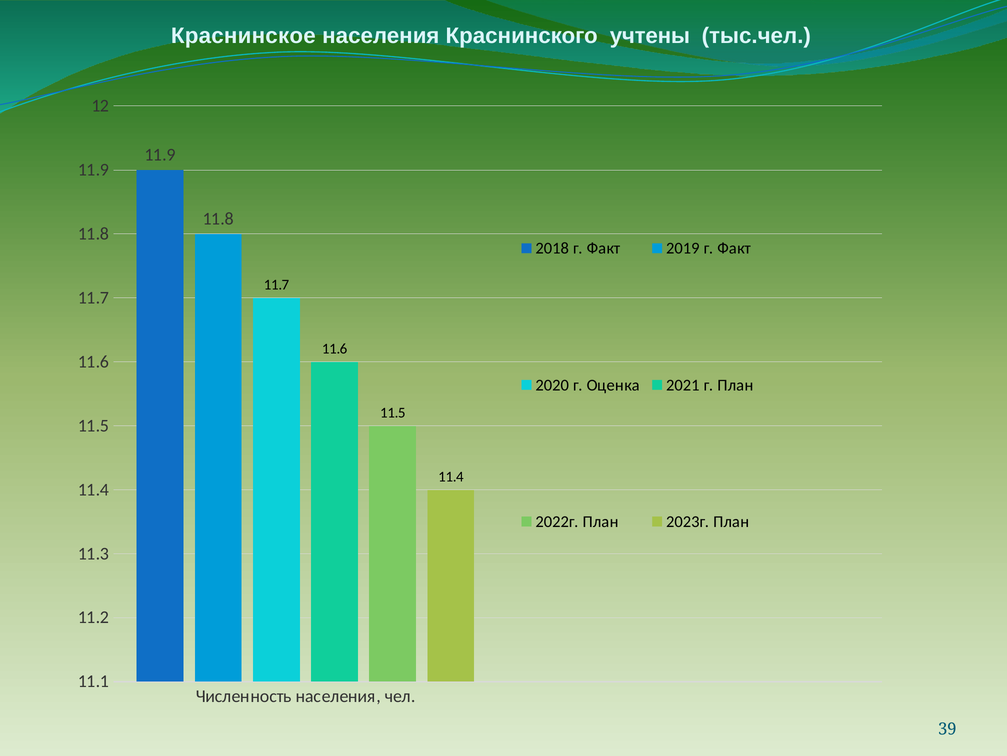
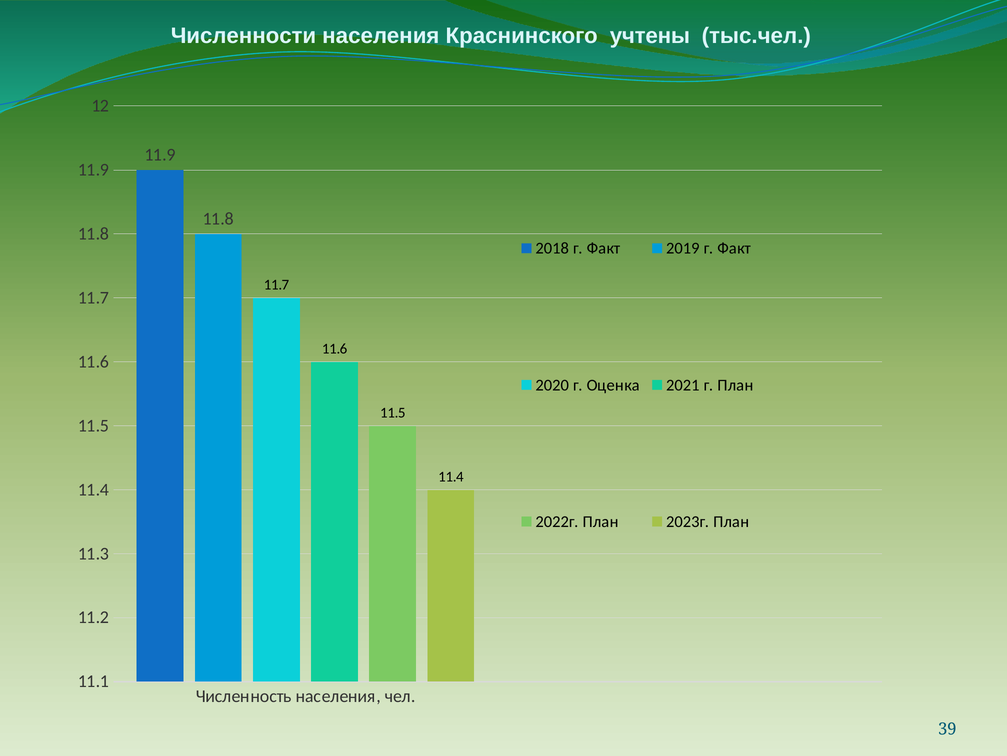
Краснинское: Краснинское -> Численности
